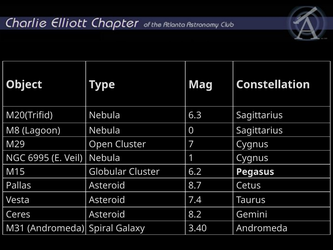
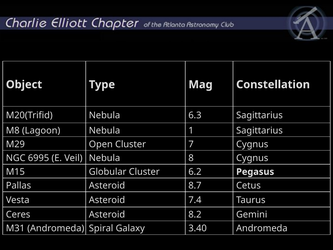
0: 0 -> 1
1: 1 -> 8
